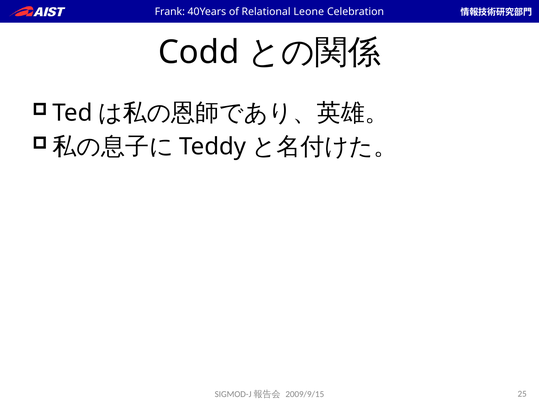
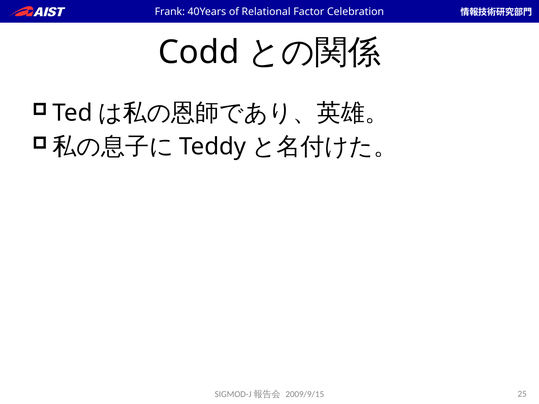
Leone: Leone -> Factor
